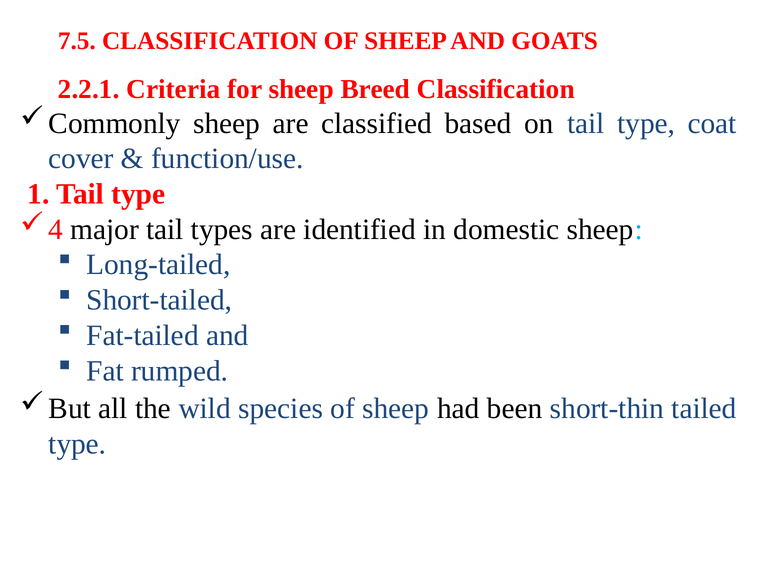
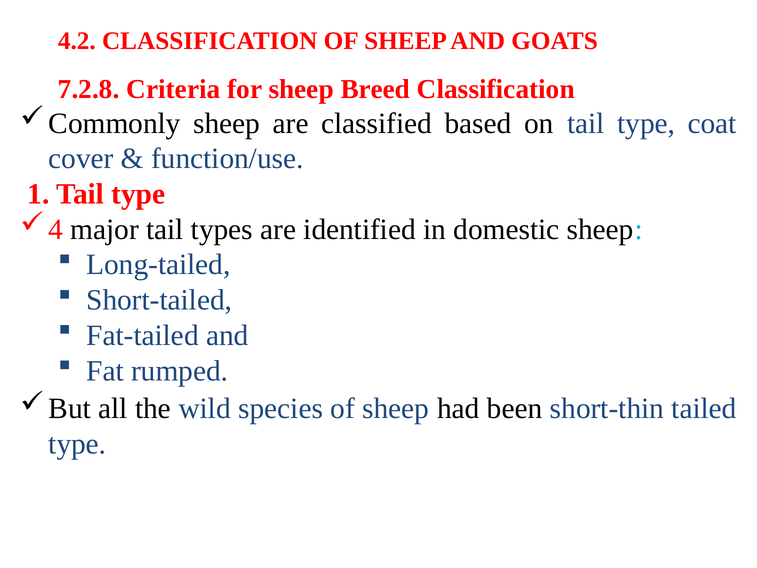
7.5: 7.5 -> 4.2
2.2.1: 2.2.1 -> 7.2.8
